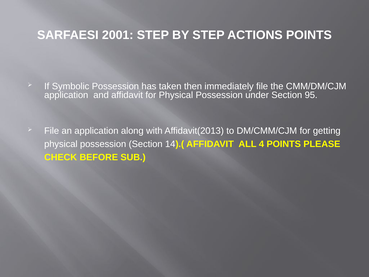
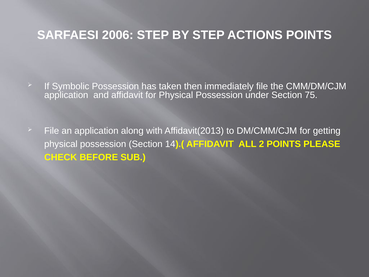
2001: 2001 -> 2006
95: 95 -> 75
4: 4 -> 2
